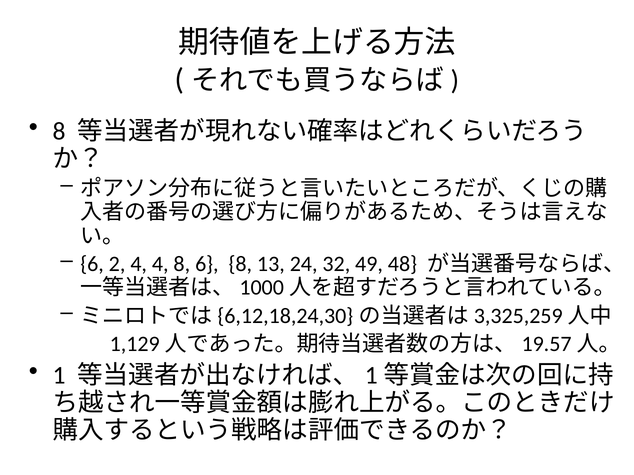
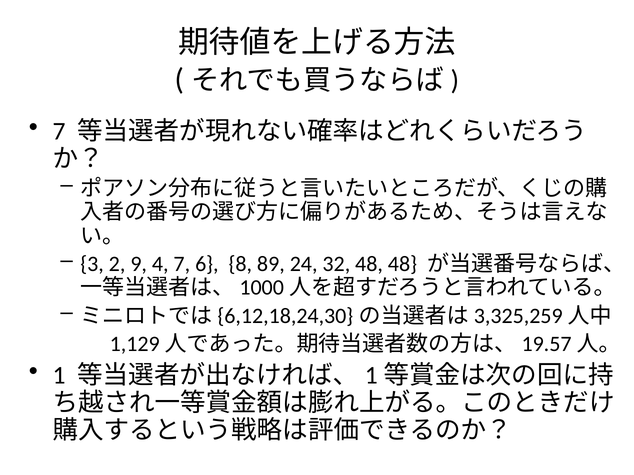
8 at (59, 131): 8 -> 7
6 at (92, 264): 6 -> 3
2 4: 4 -> 9
4 8: 8 -> 7
13: 13 -> 89
32 49: 49 -> 48
